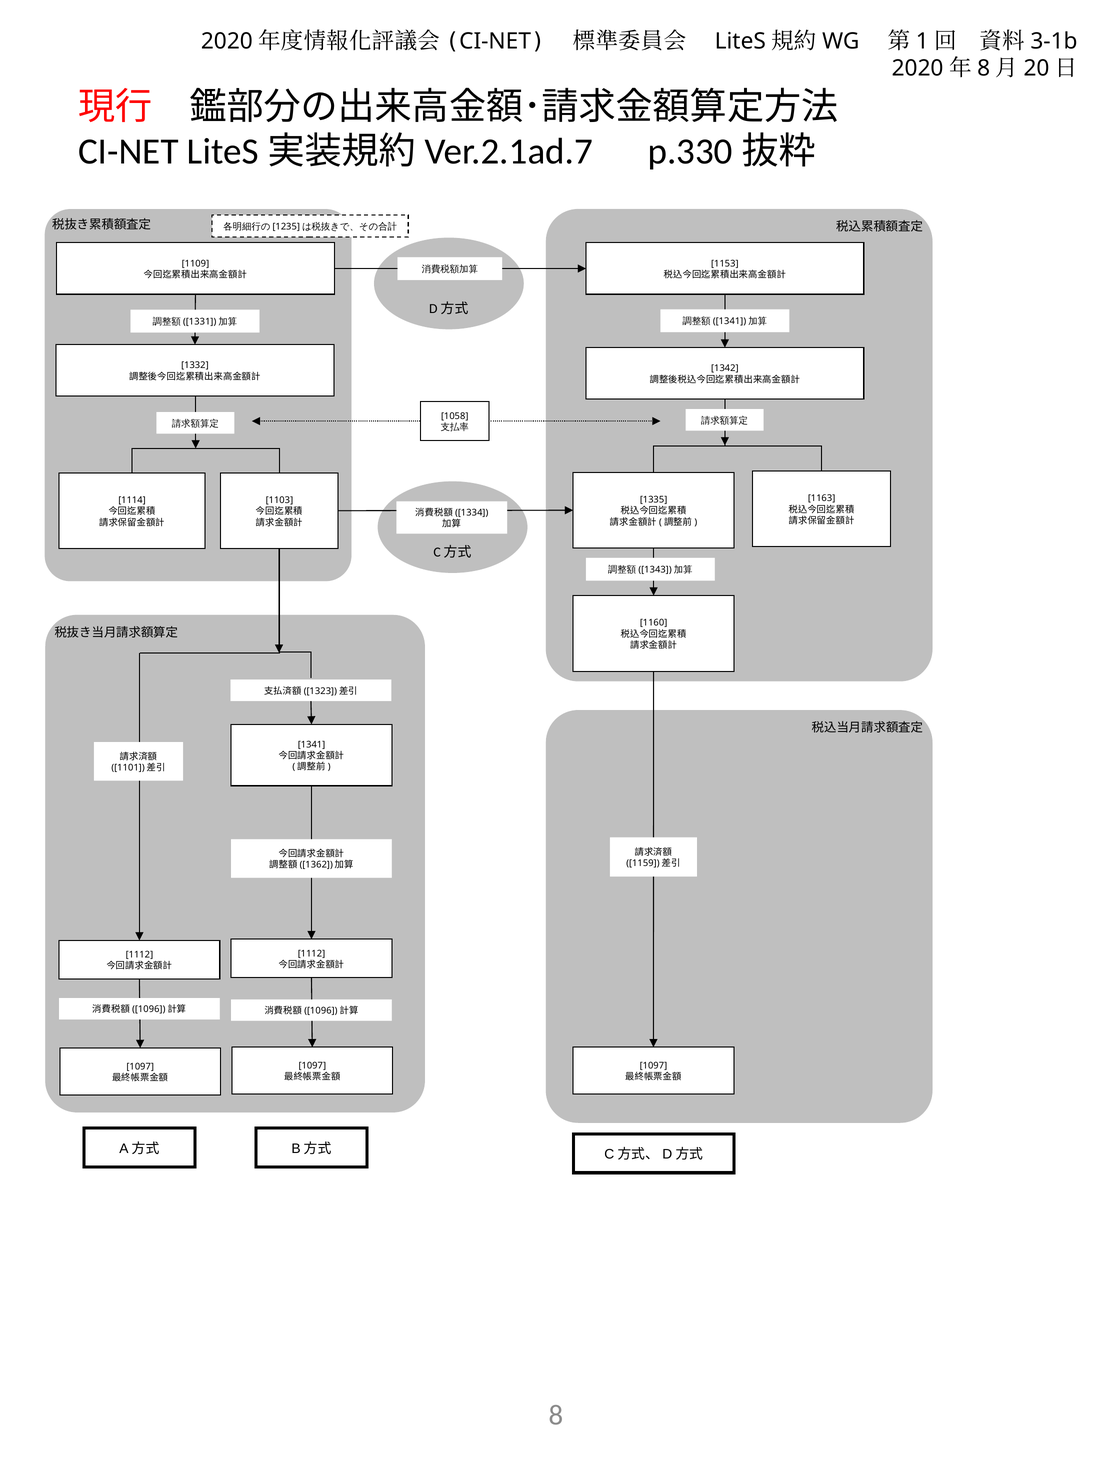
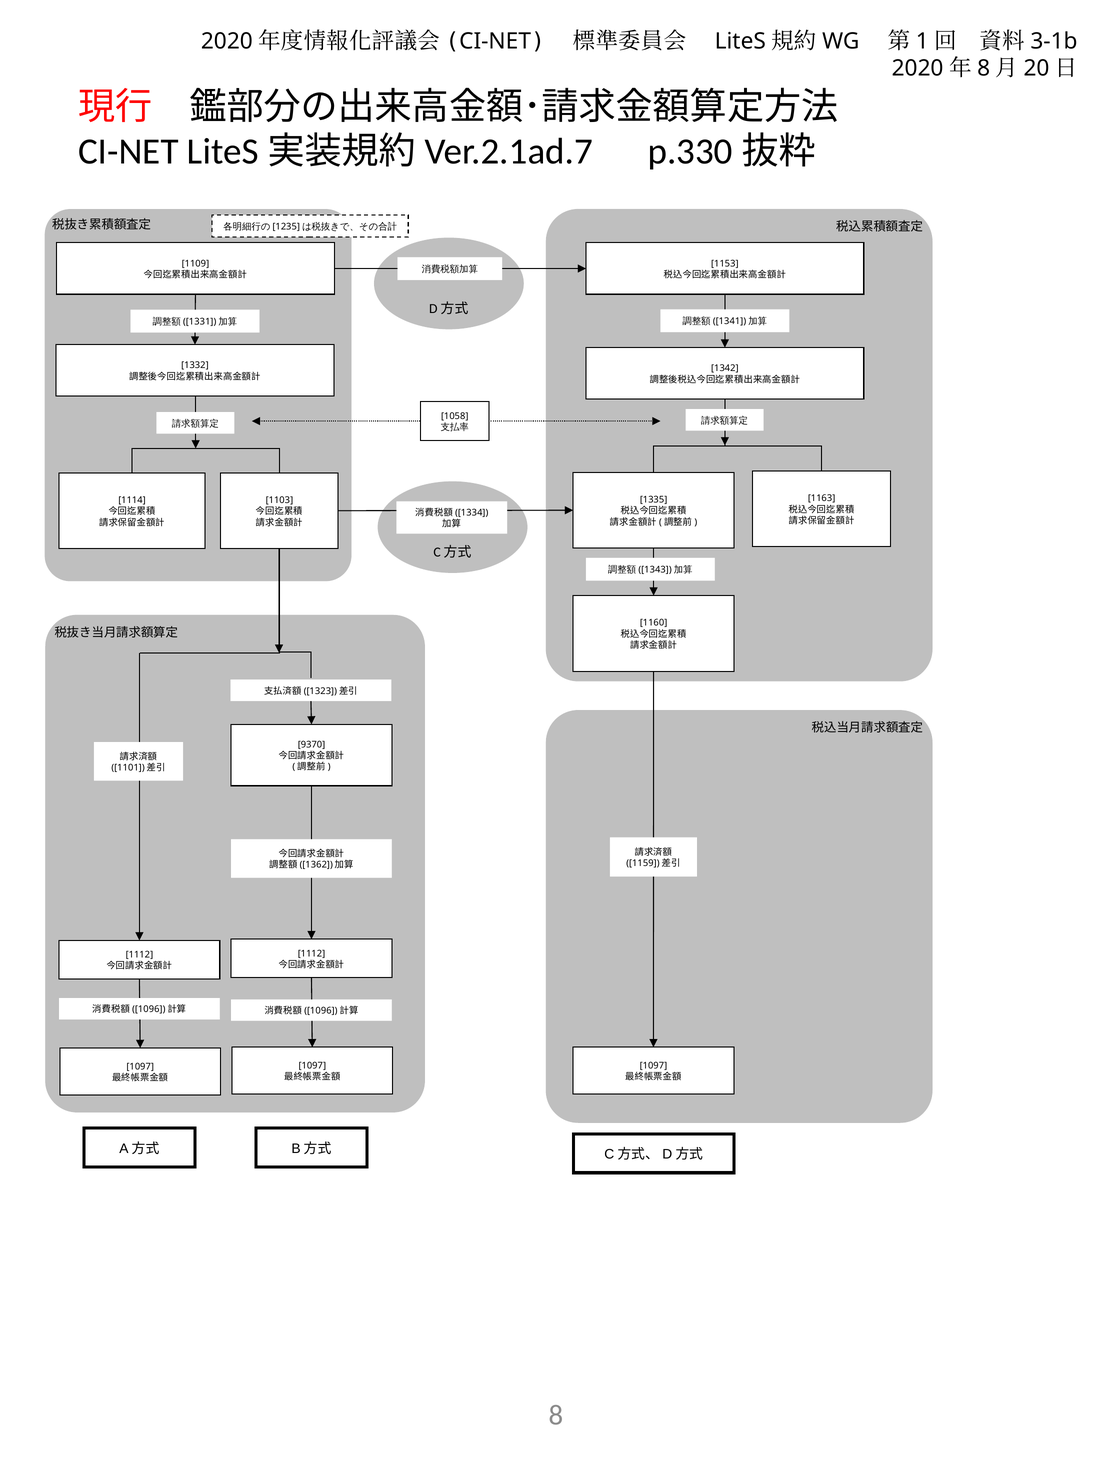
1341: 1341 -> 9370
